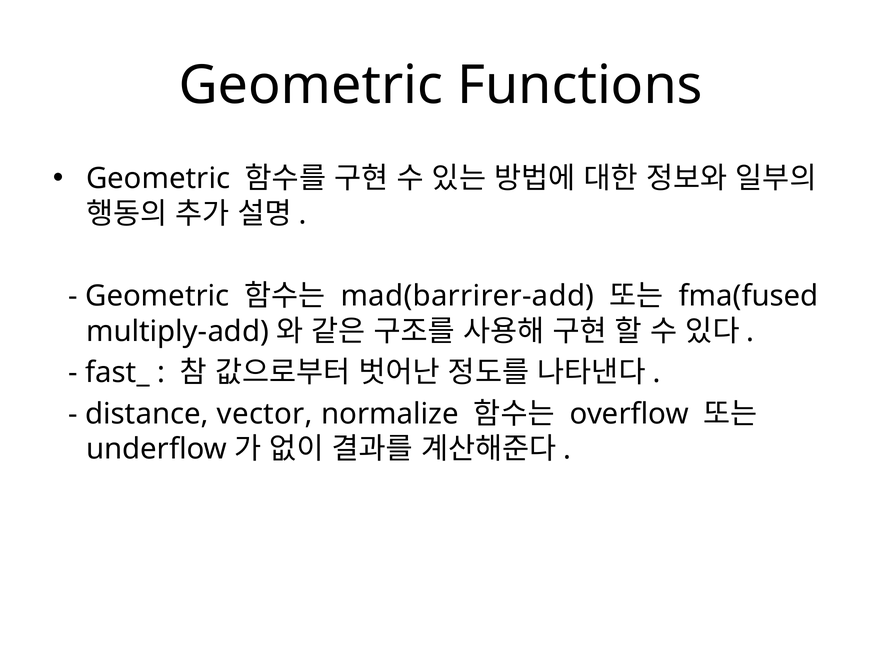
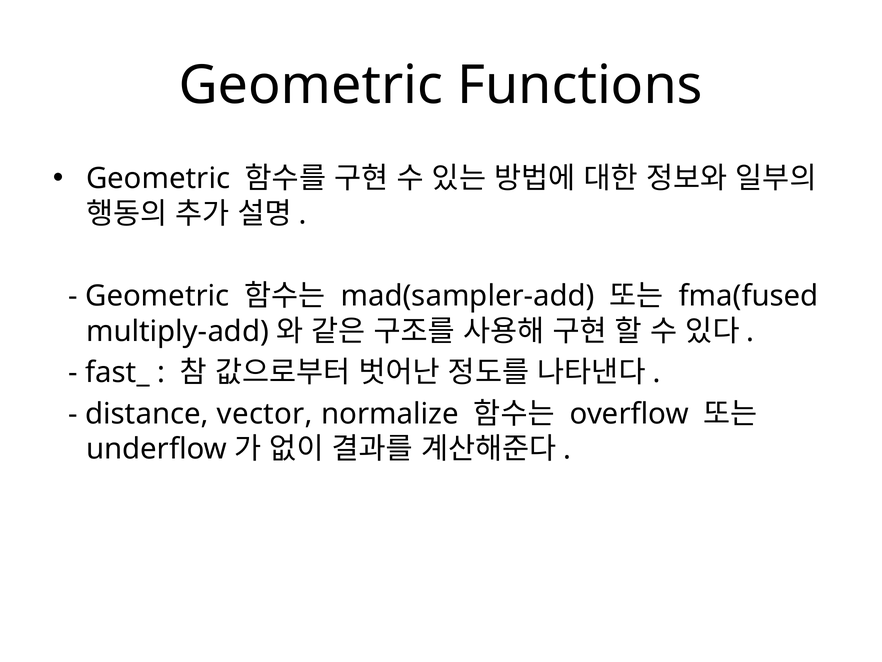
mad(barrirer-add: mad(barrirer-add -> mad(sampler-add
